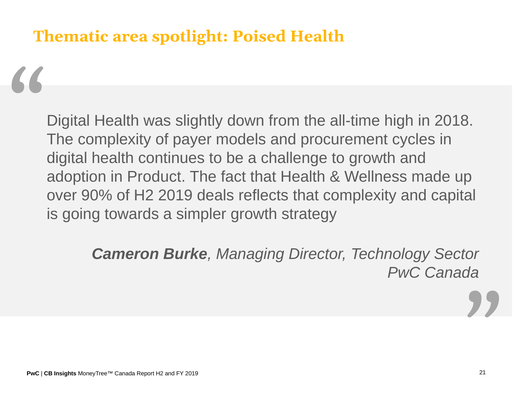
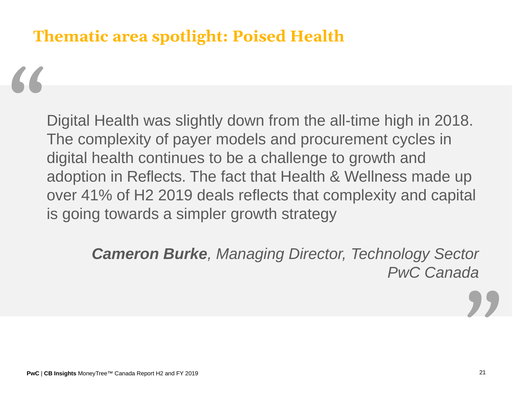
in Product: Product -> Reflects
90%: 90% -> 41%
